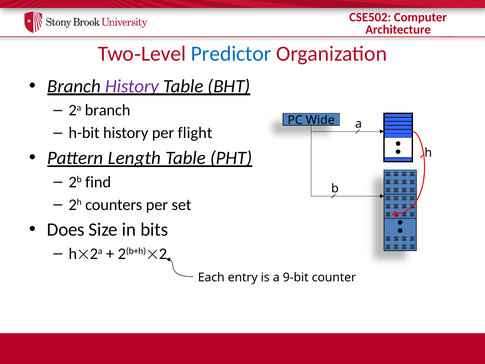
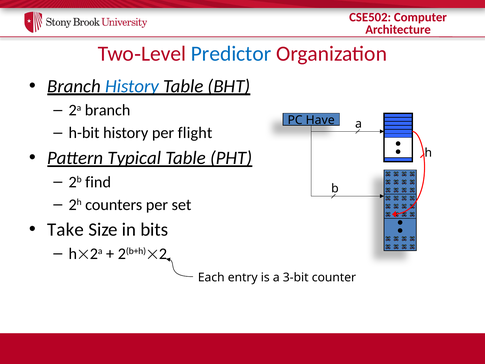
History at (132, 86) colour: purple -> blue
Wide: Wide -> Have
Length: Length -> Typical
Does: Does -> Take
9-bit: 9-bit -> 3-bit
